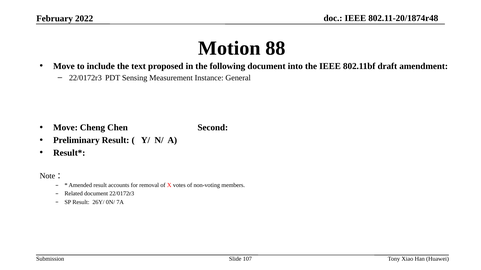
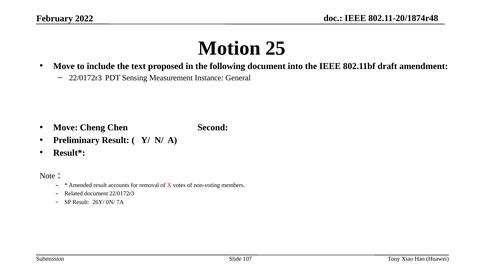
88: 88 -> 25
